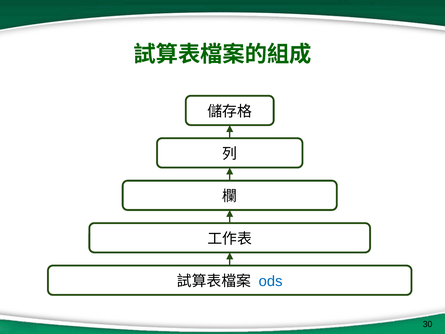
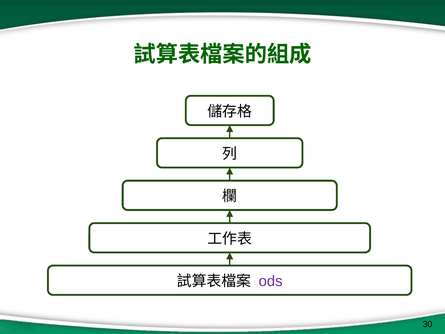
ods colour: blue -> purple
